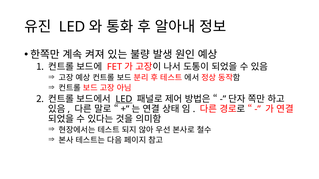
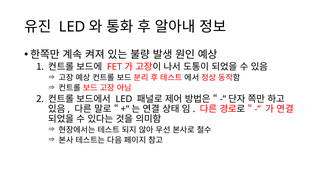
LED at (124, 99) underline: present -> none
